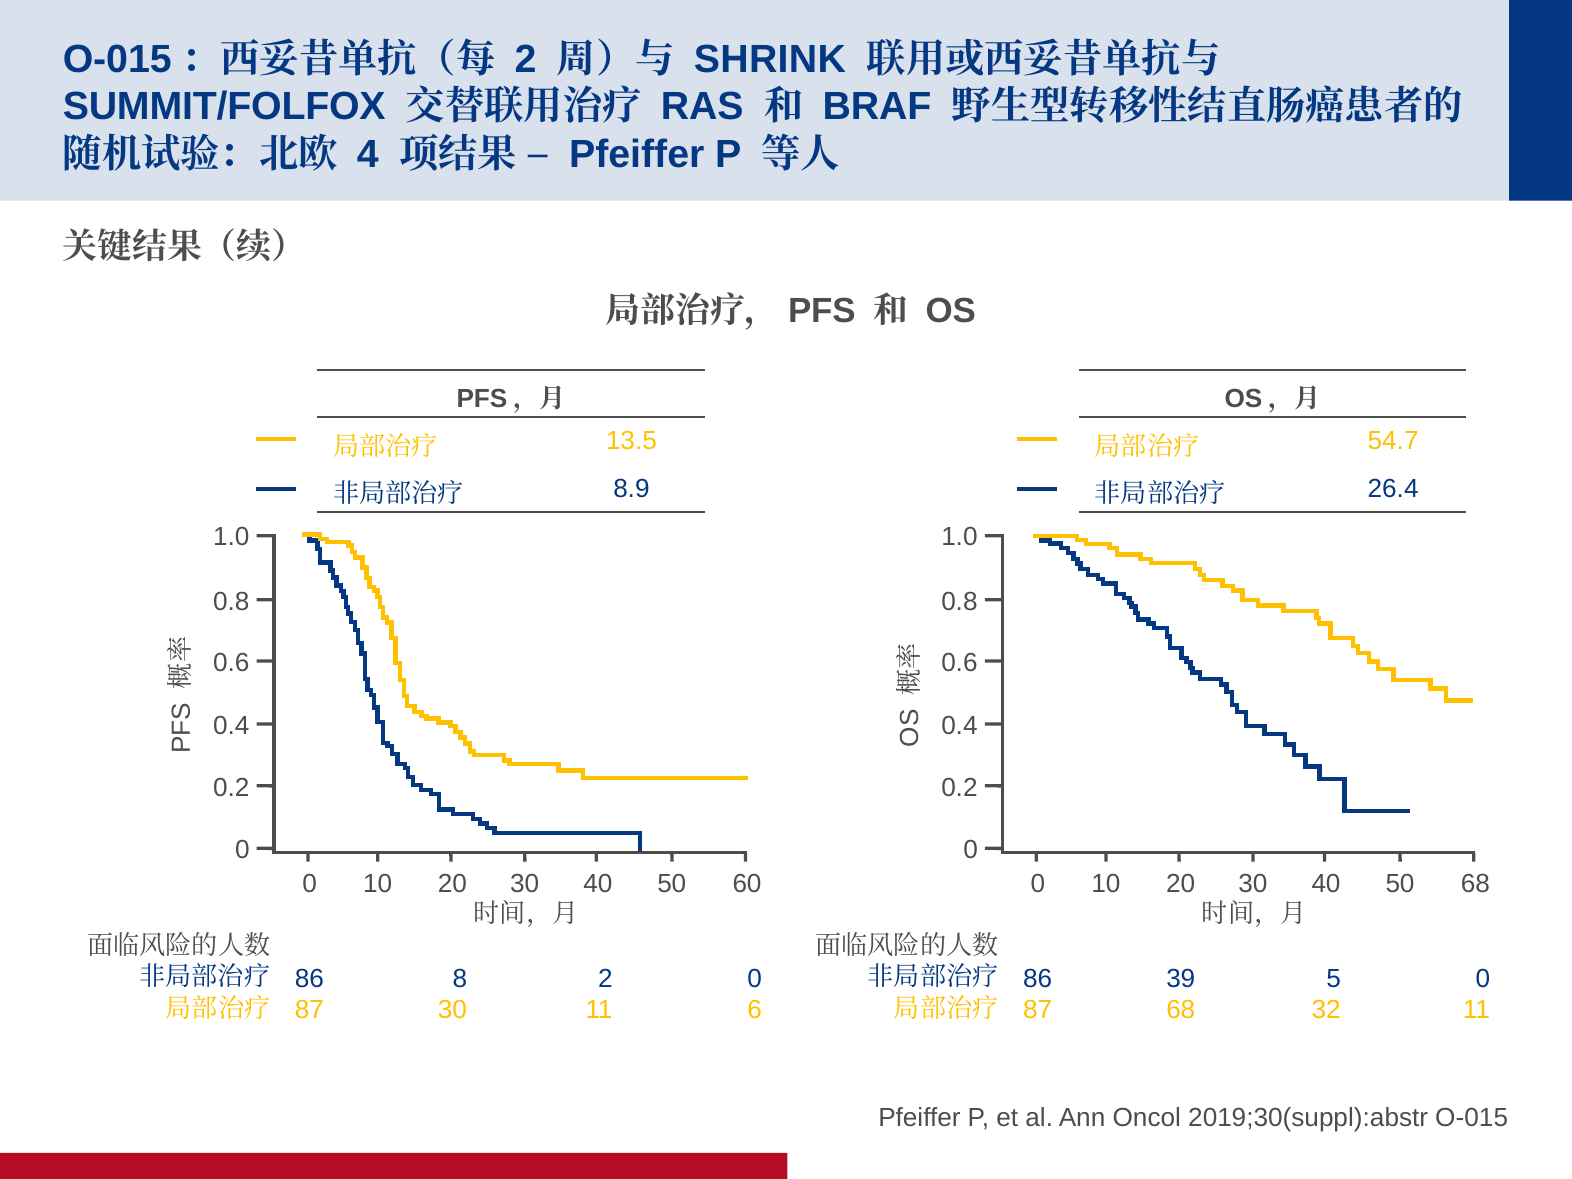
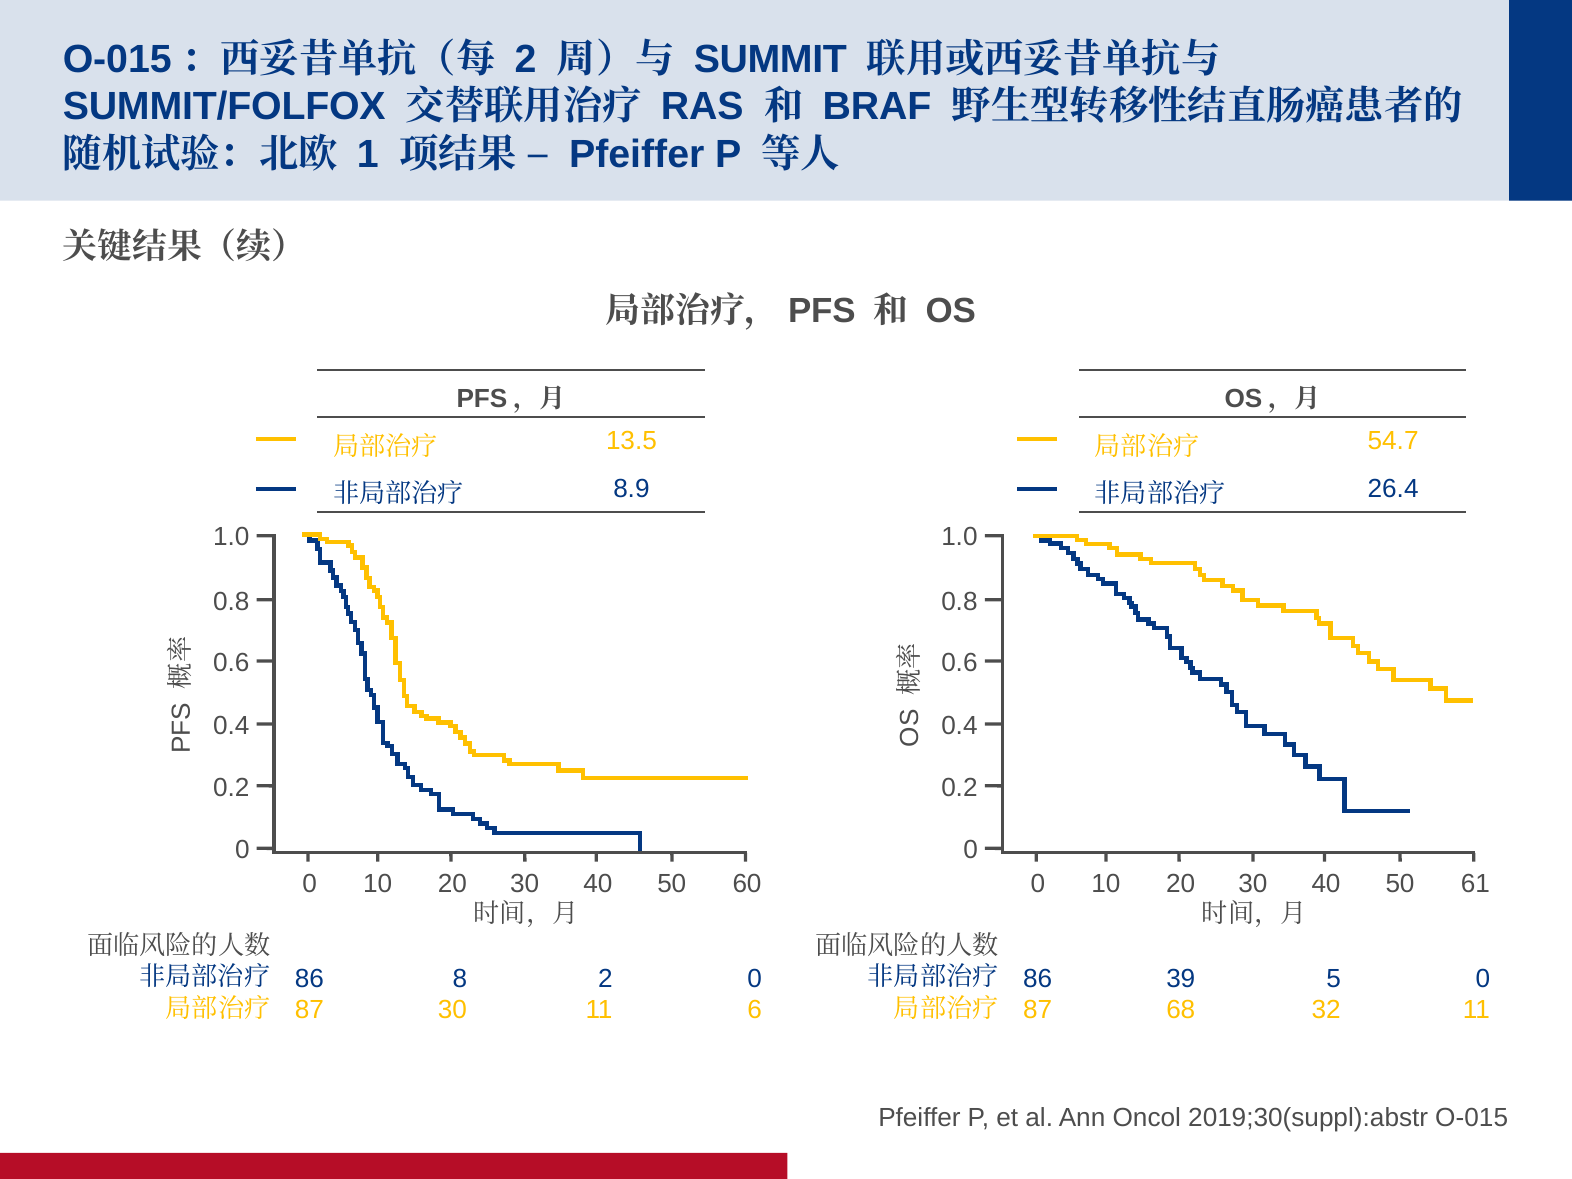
SHRINK: SHRINK -> SUMMIT
4: 4 -> 1
50 68: 68 -> 61
